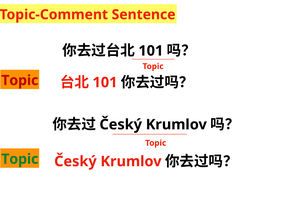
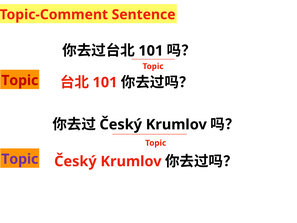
Topic at (20, 159) colour: green -> purple
